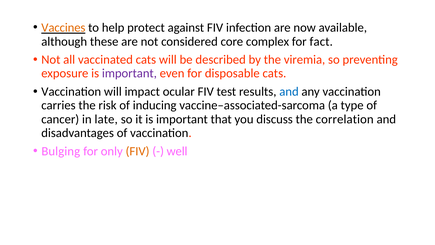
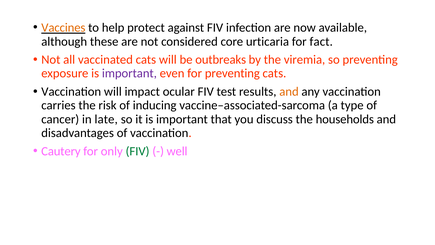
complex: complex -> urticaria
described: described -> outbreaks
for disposable: disposable -> preventing
and at (289, 92) colour: blue -> orange
correlation: correlation -> households
Bulging: Bulging -> Cautery
FIV at (138, 151) colour: orange -> green
